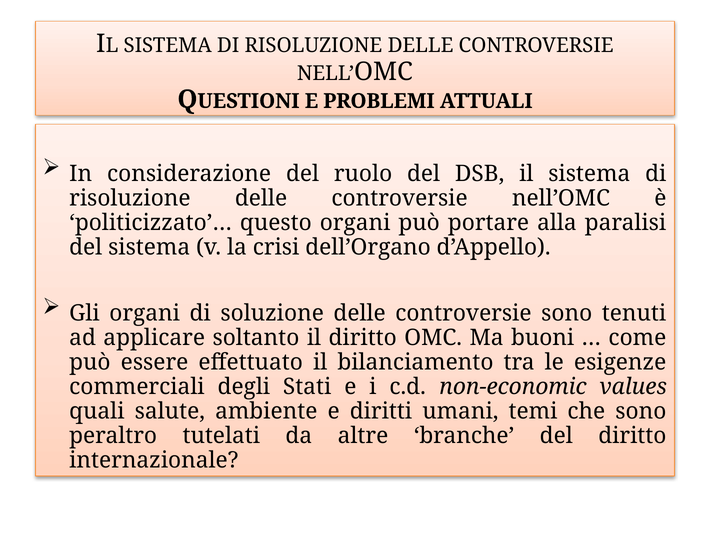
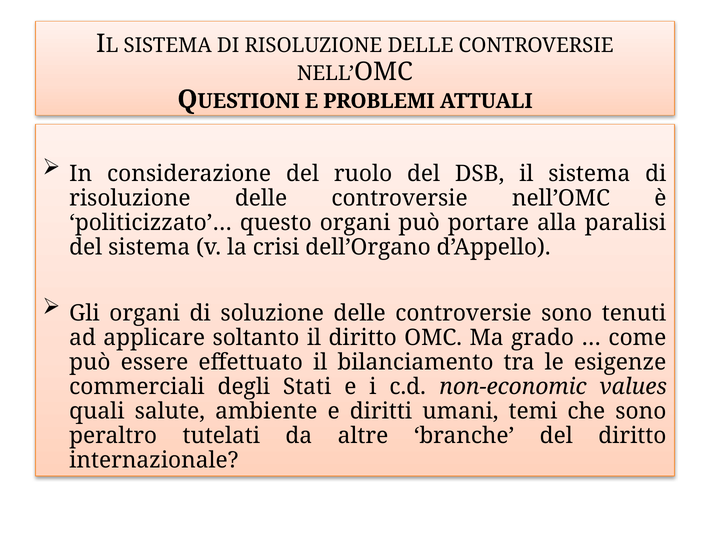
buoni: buoni -> grado
